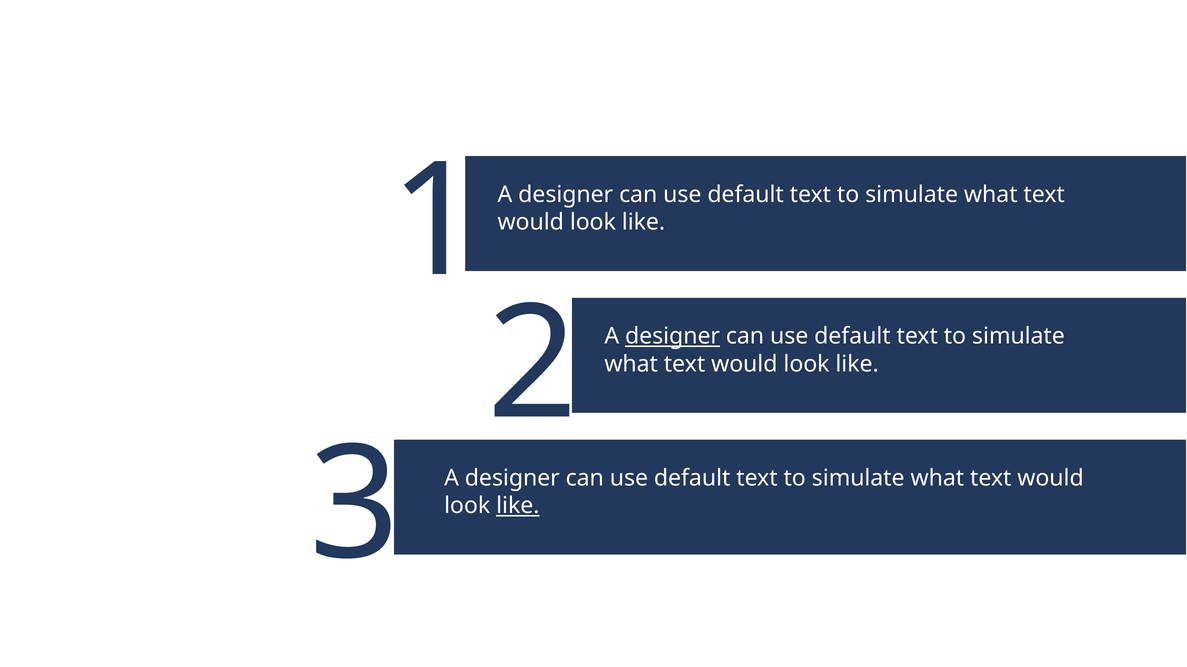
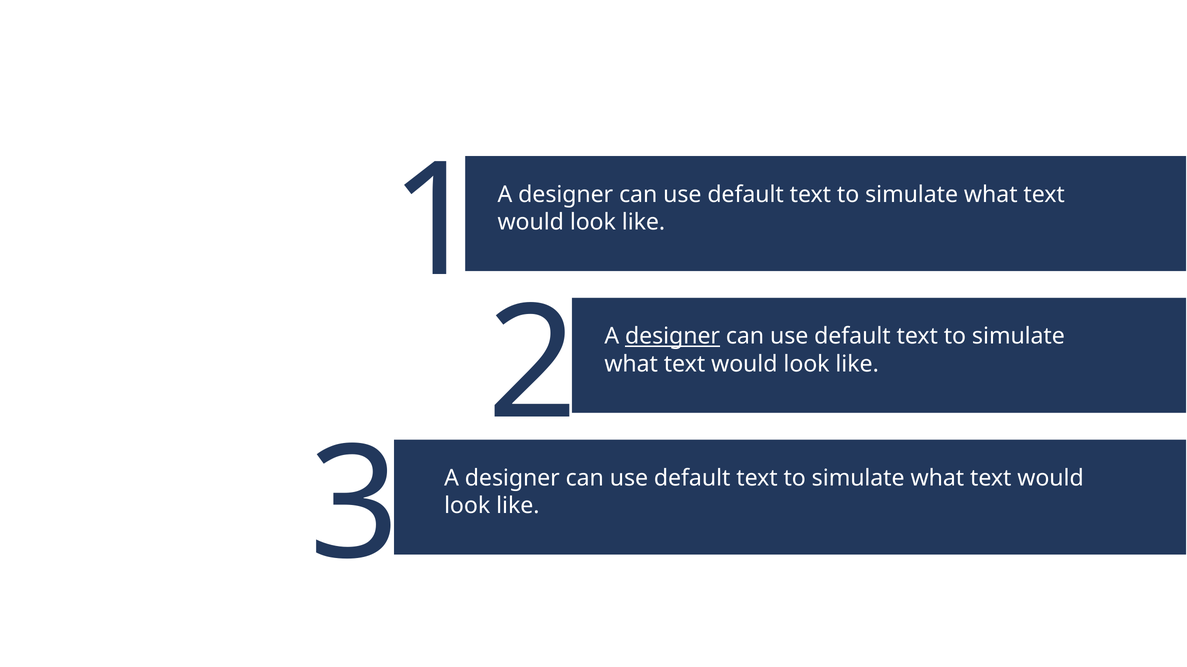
like at (518, 506) underline: present -> none
